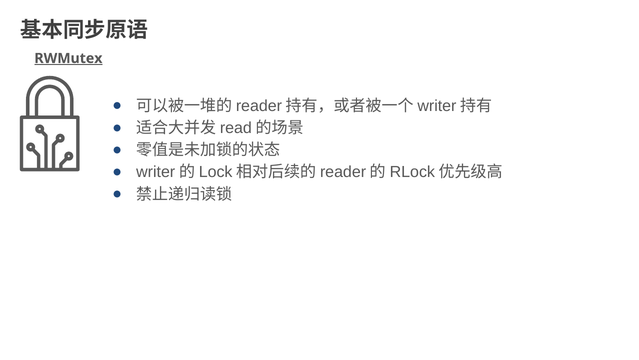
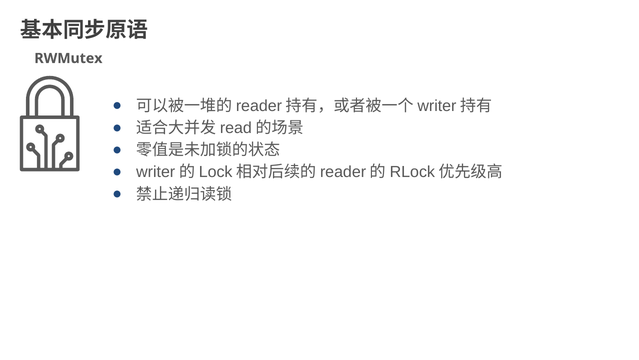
RWMutex underline: present -> none
